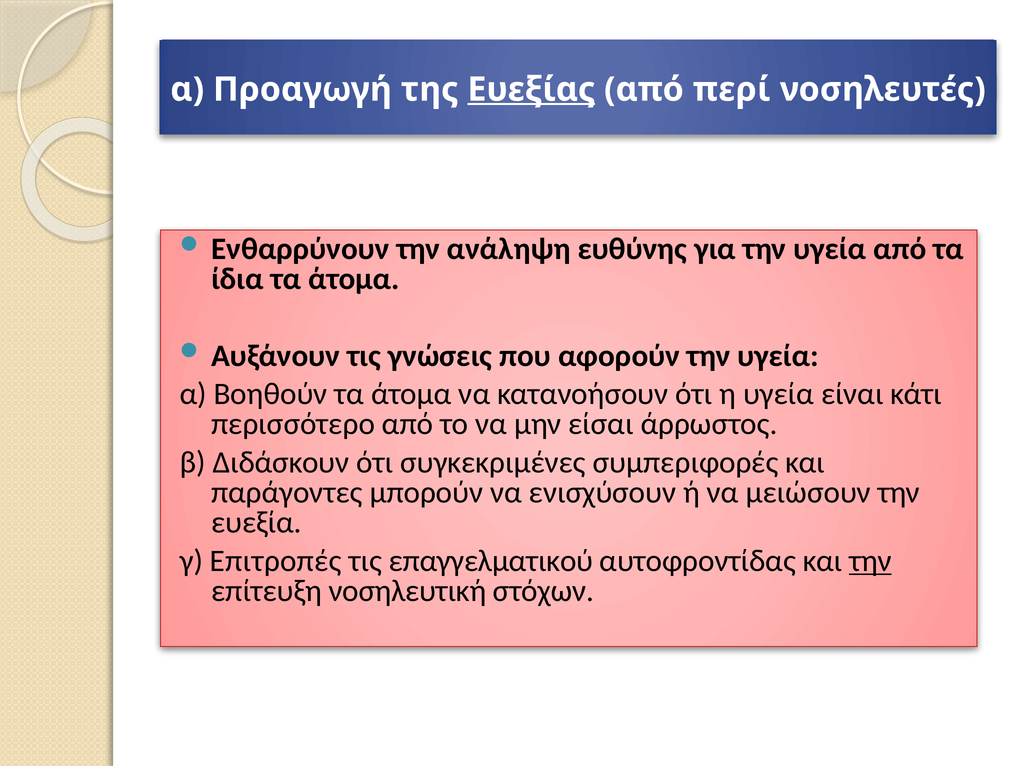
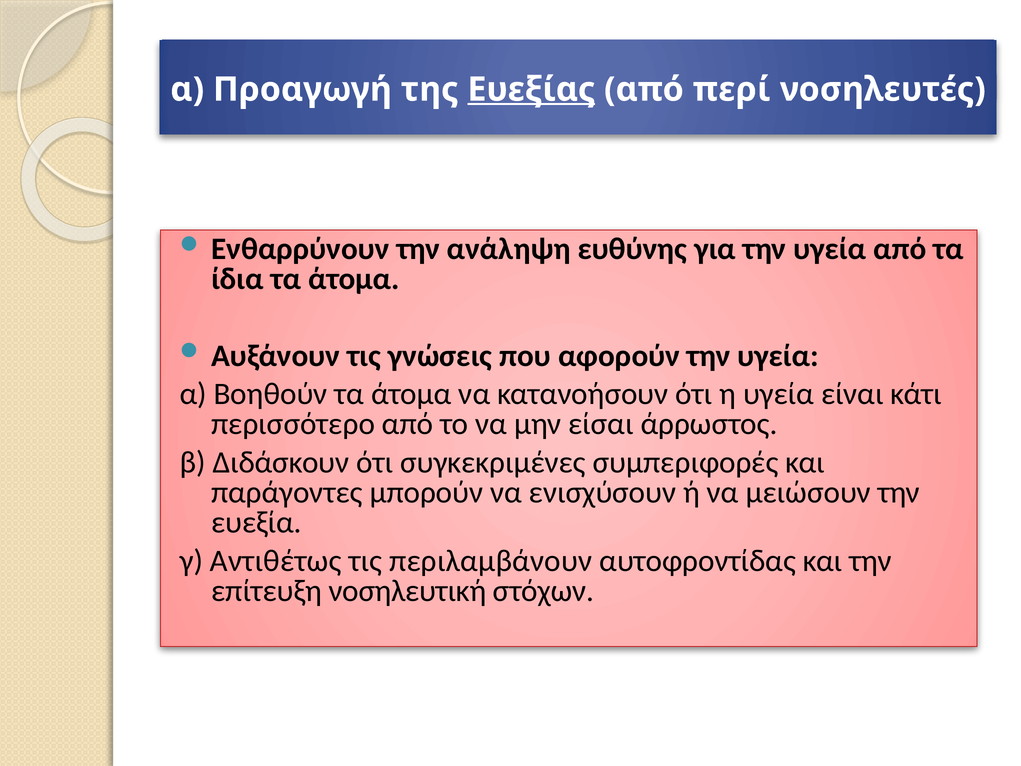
Επιτροπές: Επιτροπές -> Αντιθέτως
επαγγελματικού: επαγγελματικού -> περιλαμβάνουν
την at (870, 561) underline: present -> none
